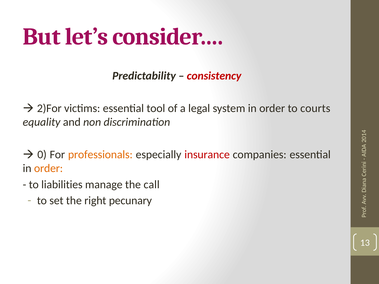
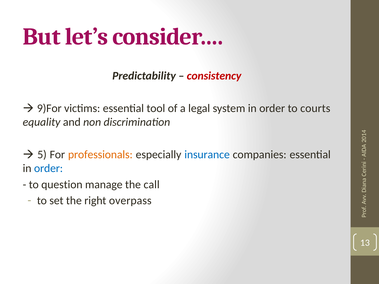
2)For: 2)For -> 9)For
0 at (42, 155): 0 -> 5
insurance colour: red -> blue
order at (48, 168) colour: orange -> blue
liabilities: liabilities -> question
pecunary: pecunary -> overpass
